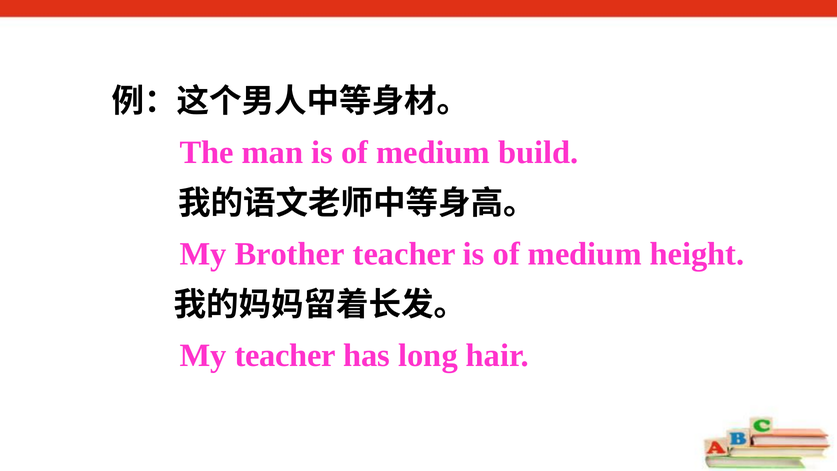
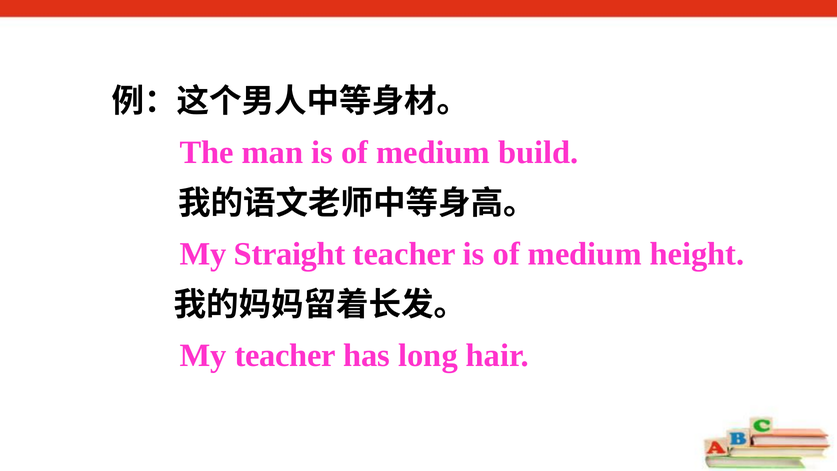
Brother: Brother -> Straight
